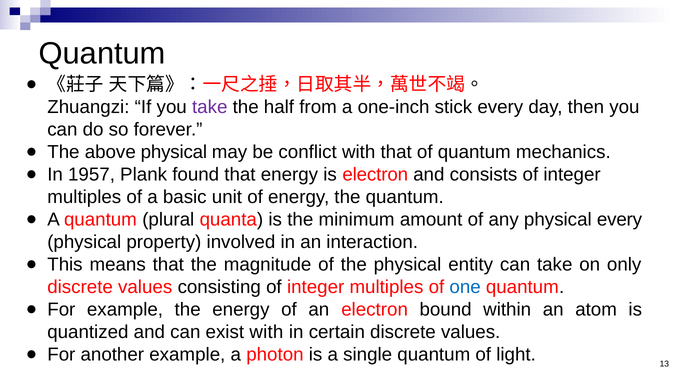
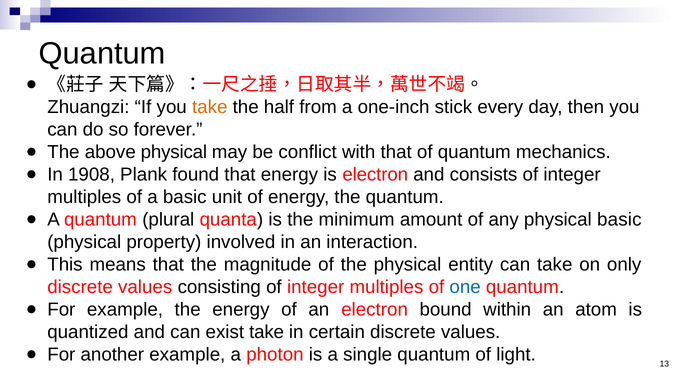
take at (210, 107) colour: purple -> orange
1957: 1957 -> 1908
physical every: every -> basic
exist with: with -> take
